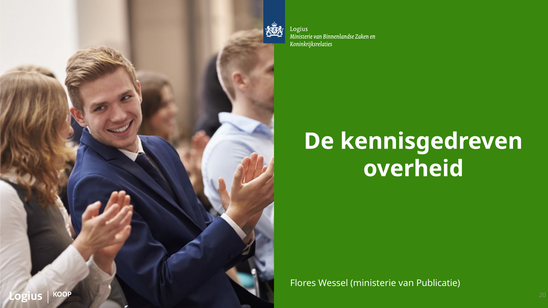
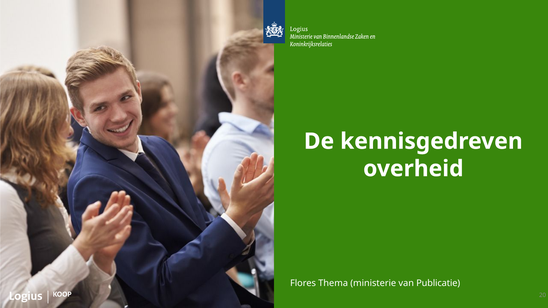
Wessel: Wessel -> Thema
